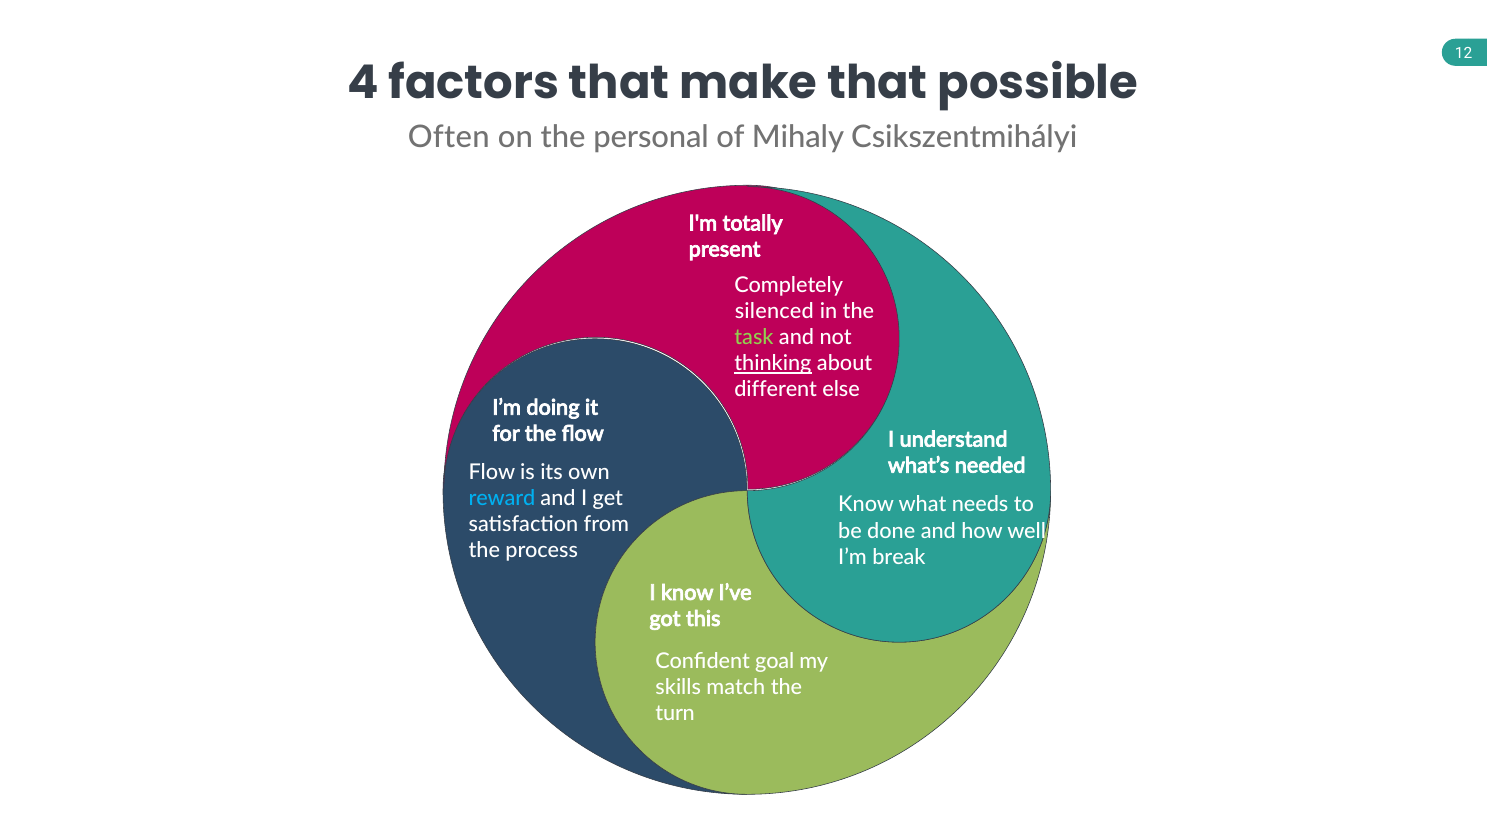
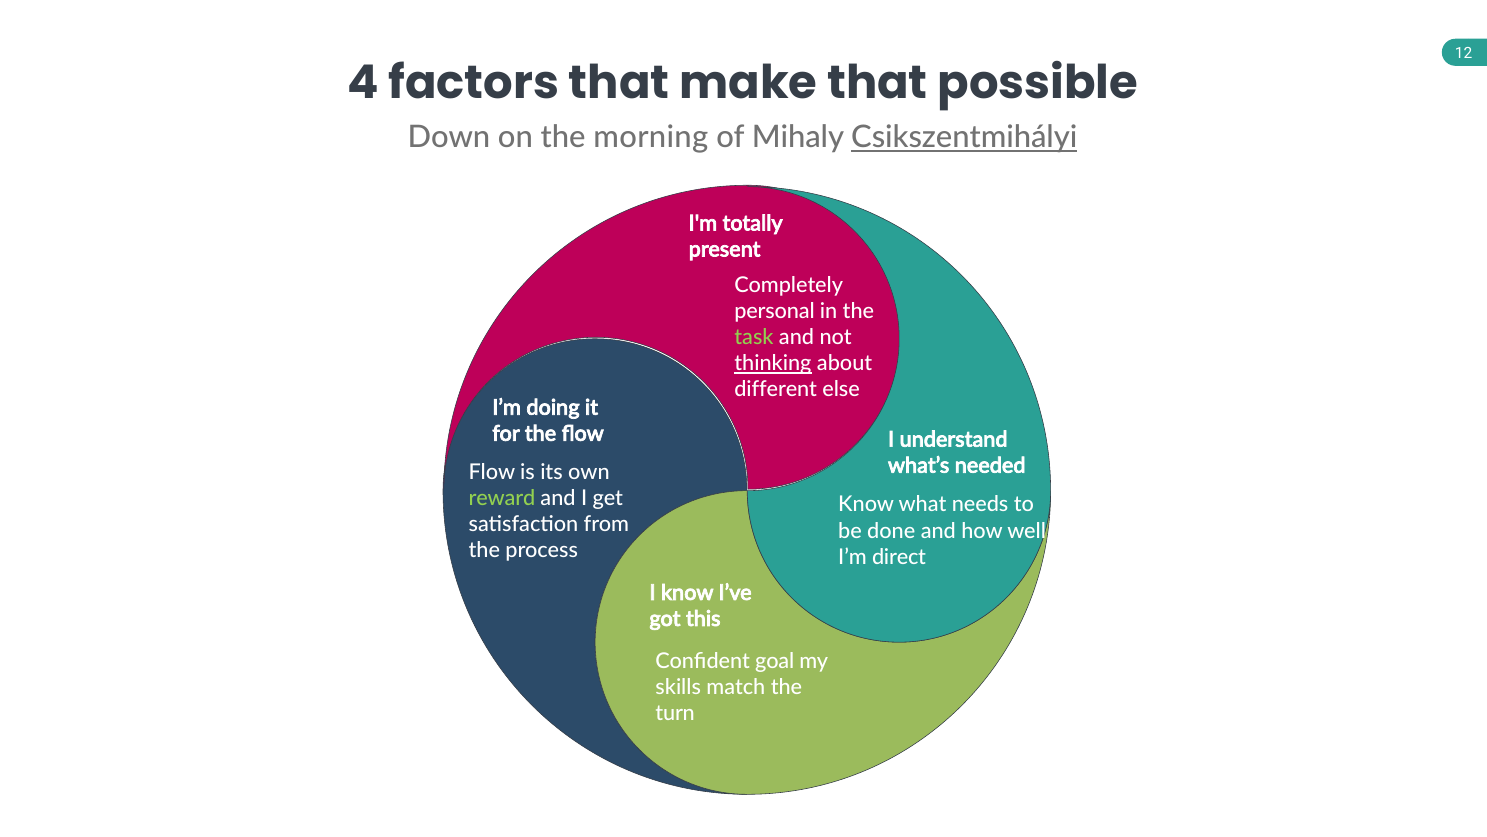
Often: Often -> Down
personal: personal -> morning
Csikszentmihályi underline: none -> present
silenced: silenced -> personal
reward colour: light blue -> light green
break: break -> direct
